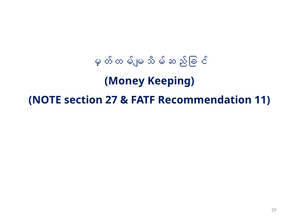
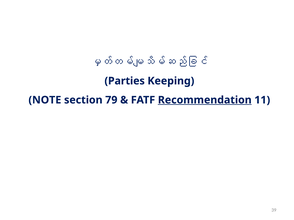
Money: Money -> Parties
27: 27 -> 79
Recommendation underline: none -> present
